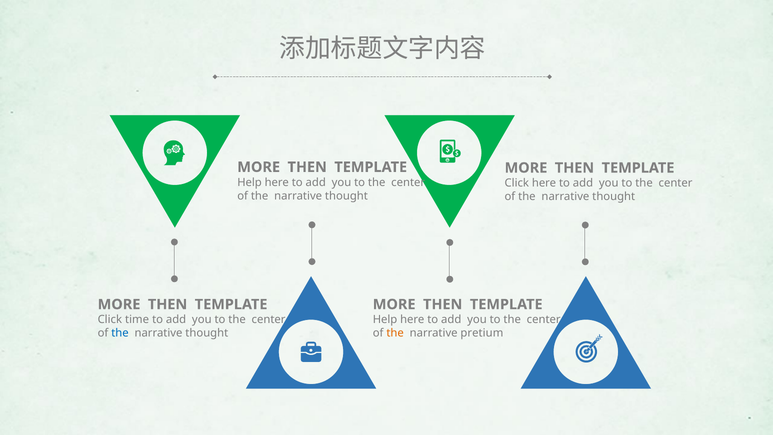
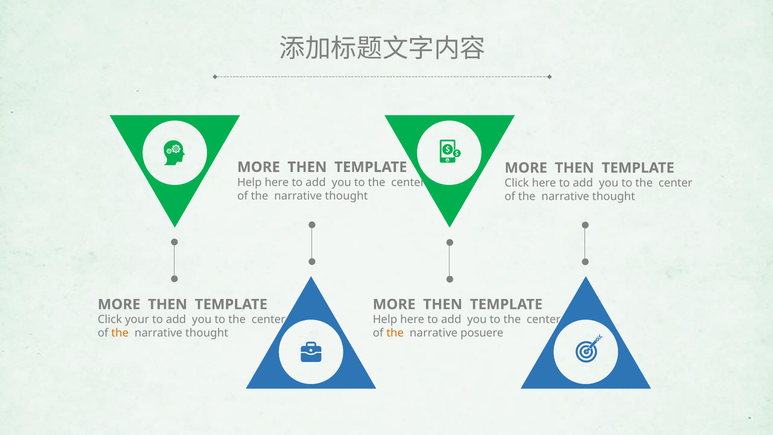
time: time -> your
the at (120, 333) colour: blue -> orange
pretium: pretium -> posuere
